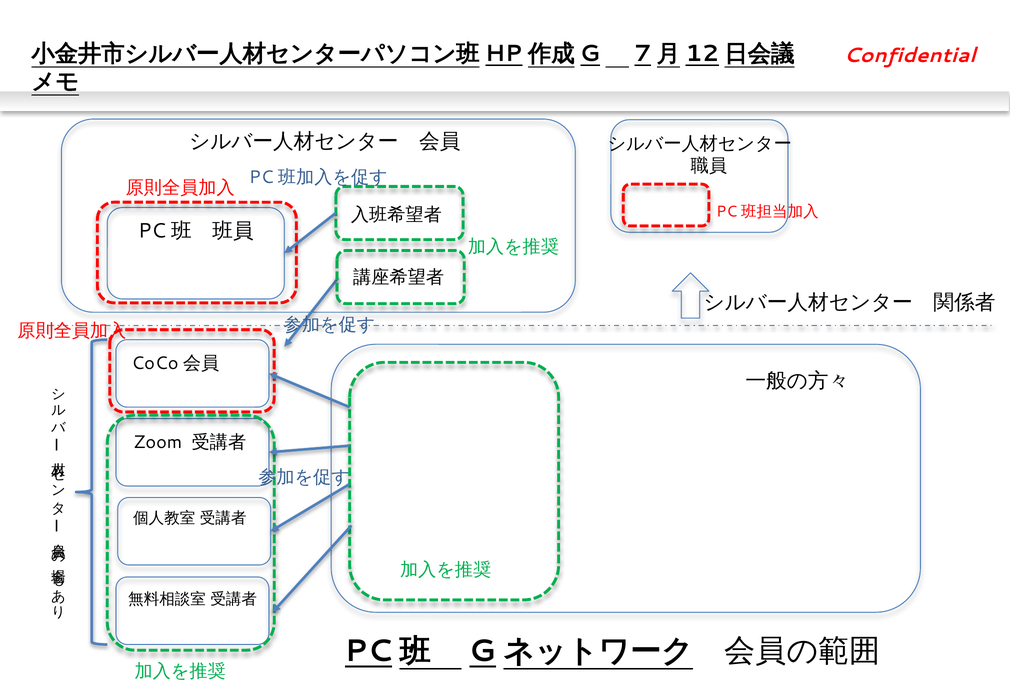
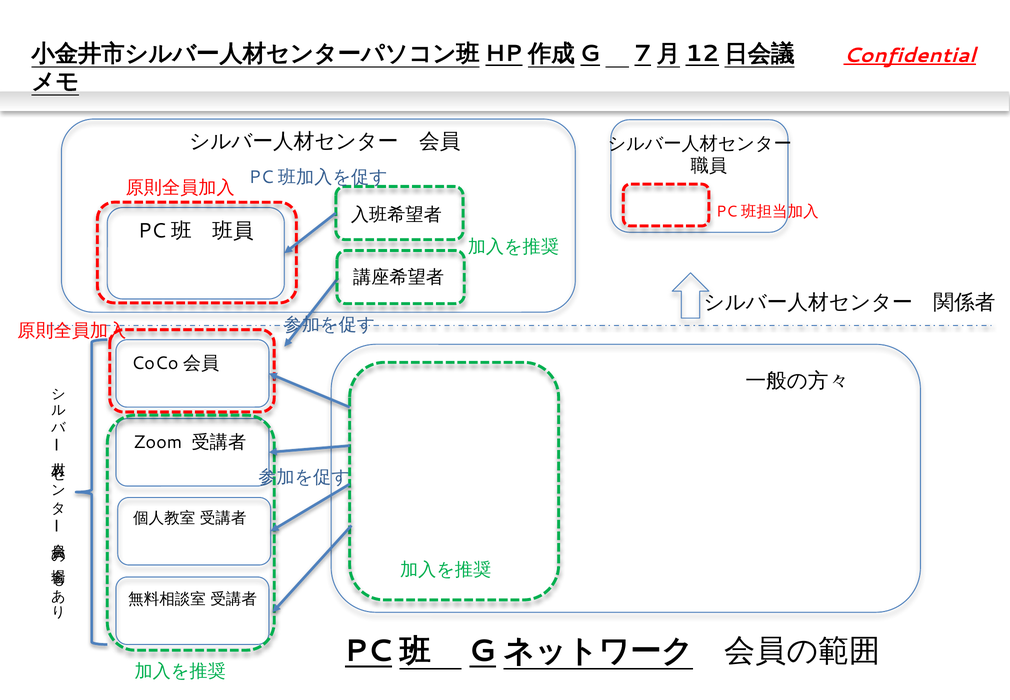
Confidential underline: none -> present
